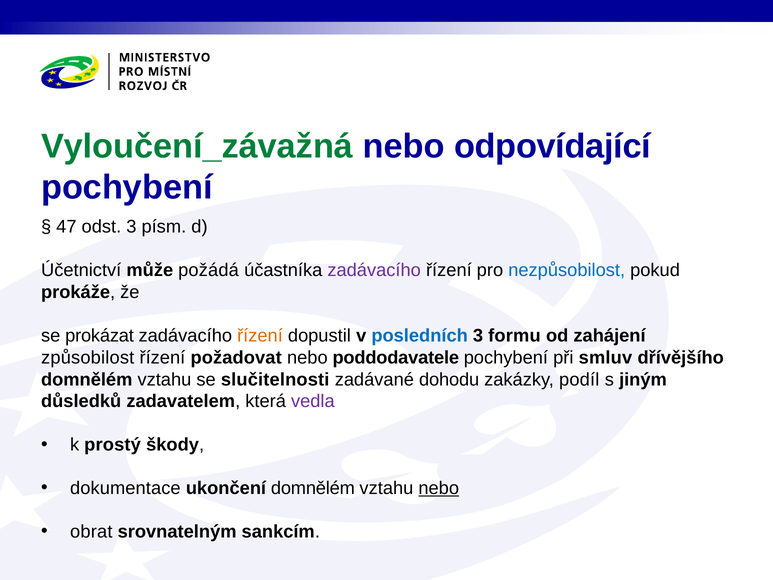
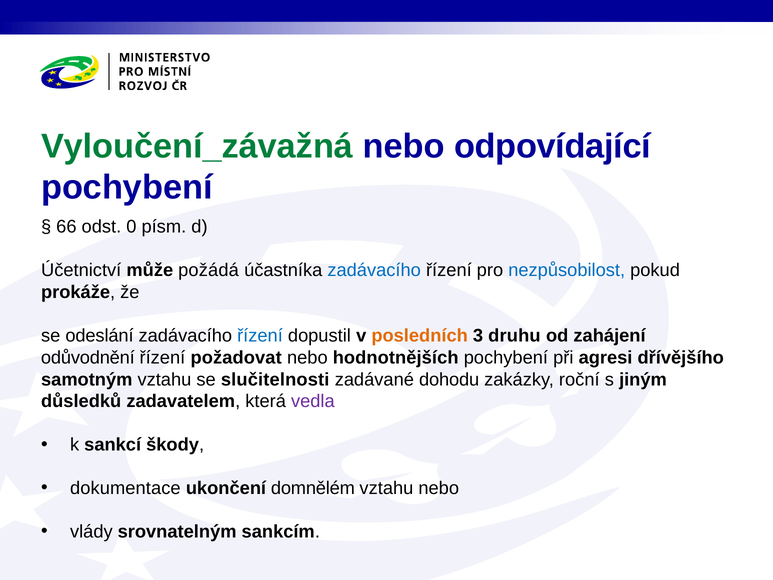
47: 47 -> 66
odst 3: 3 -> 0
zadávacího at (374, 270) colour: purple -> blue
prokázat: prokázat -> odeslání
řízení at (260, 335) colour: orange -> blue
posledních colour: blue -> orange
formu: formu -> druhu
způsobilost: způsobilost -> odůvodnění
poddodavatele: poddodavatele -> hodnotnějších
smluv: smluv -> agresi
domnělém at (87, 379): domnělém -> samotným
podíl: podíl -> roční
prostý: prostý -> sankcí
nebo at (439, 488) underline: present -> none
obrat: obrat -> vlády
